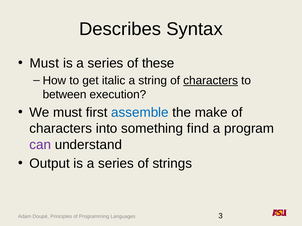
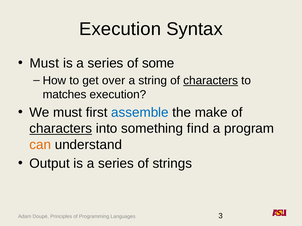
Describes at (120, 29): Describes -> Execution
these: these -> some
italic: italic -> over
between: between -> matches
characters at (61, 129) underline: none -> present
can colour: purple -> orange
